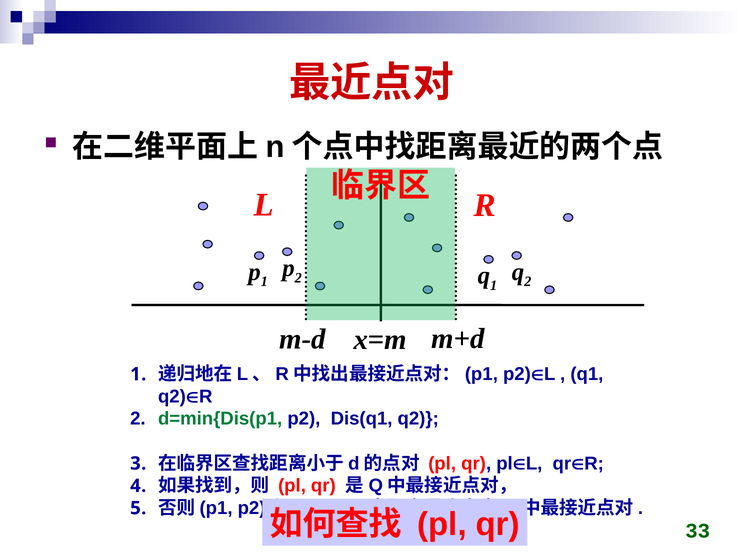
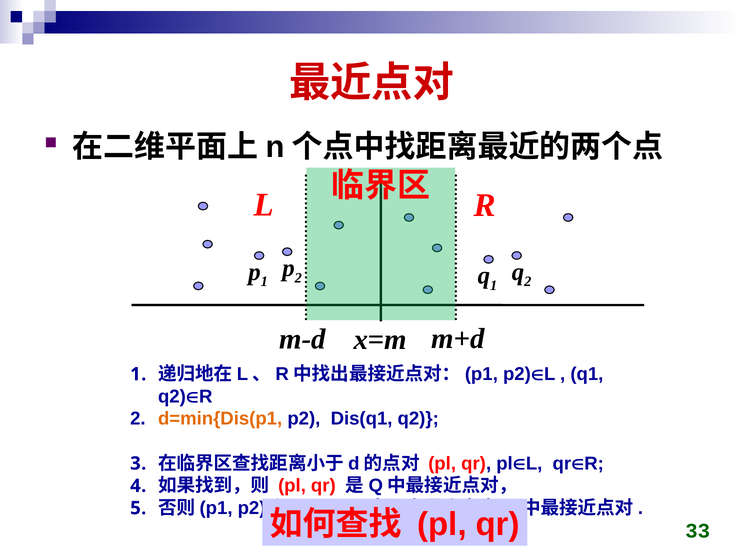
d=min{Dis(p1 colour: green -> orange
